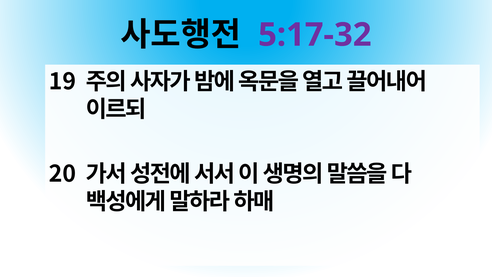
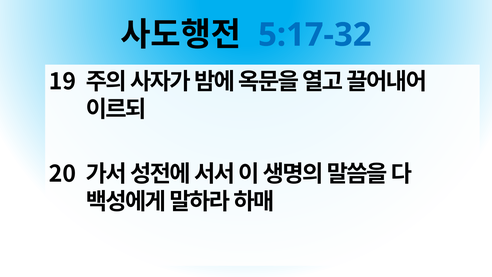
5:17-32 colour: purple -> blue
